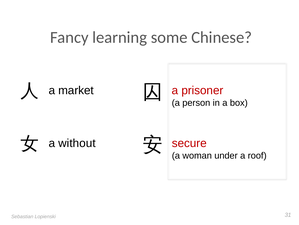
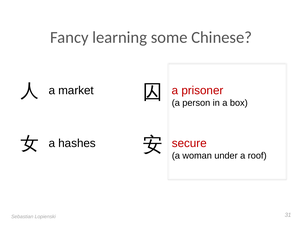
without: without -> hashes
